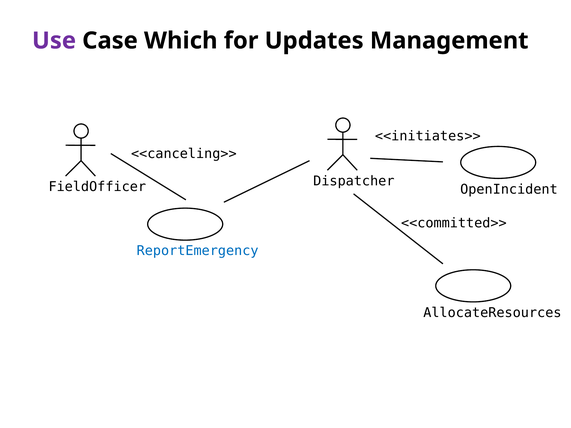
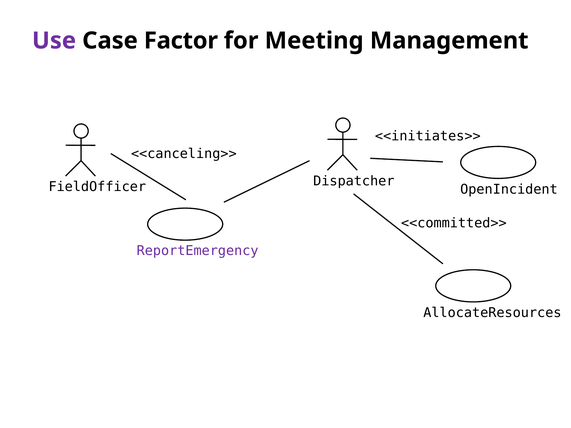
Which: Which -> Factor
Updates: Updates -> Meeting
ReportEmergency colour: blue -> purple
